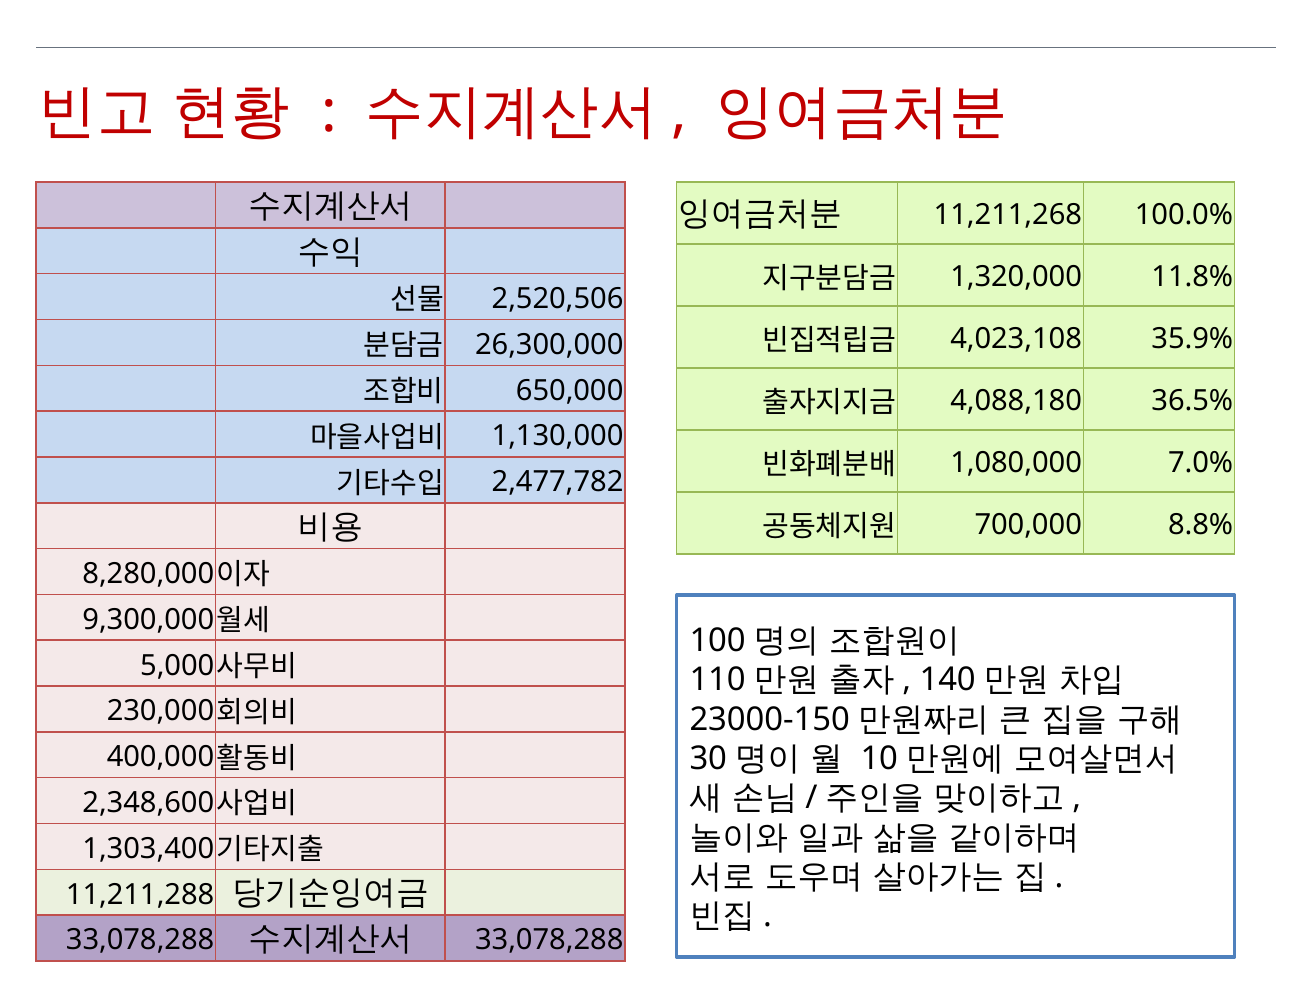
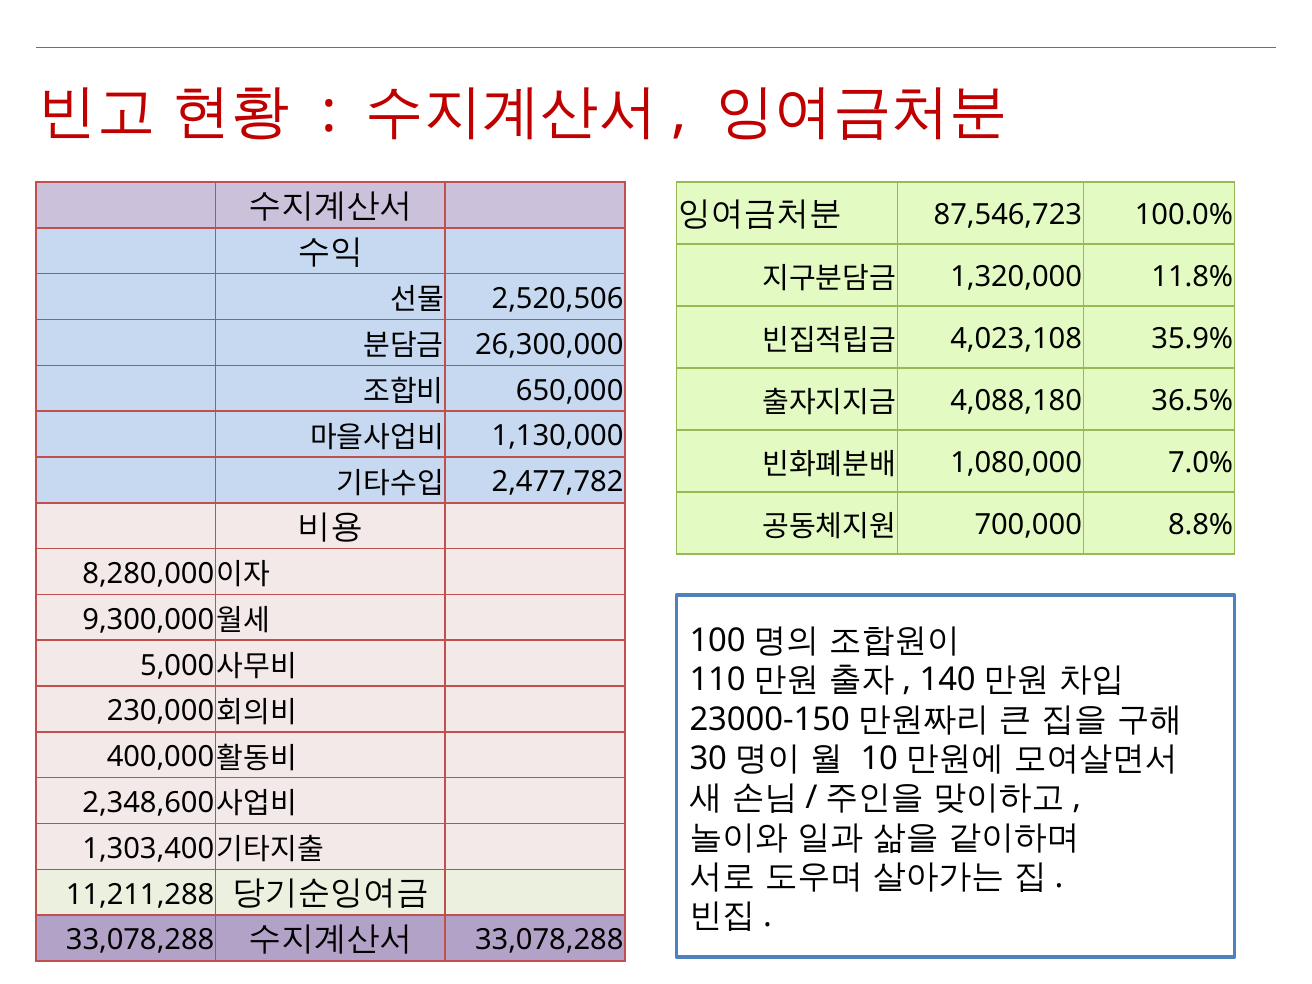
11,211,268: 11,211,268 -> 87,546,723
